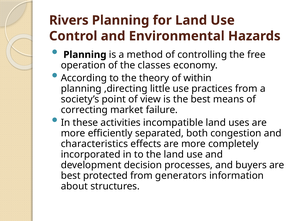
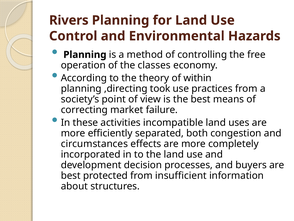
little: little -> took
characteristics: characteristics -> circumstances
generators: generators -> insufficient
